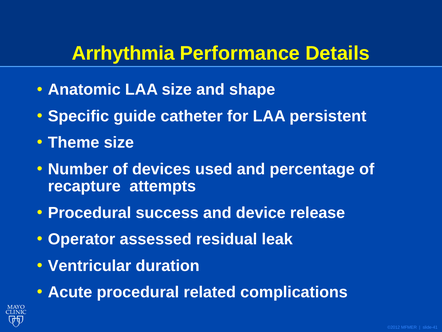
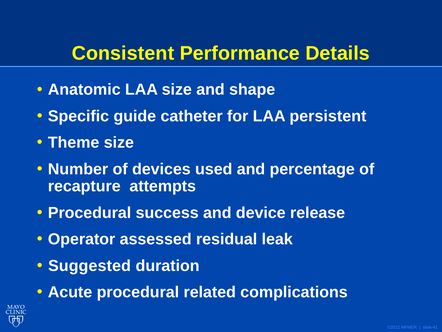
Arrhythmia: Arrhythmia -> Consistent
Ventricular: Ventricular -> Suggested
